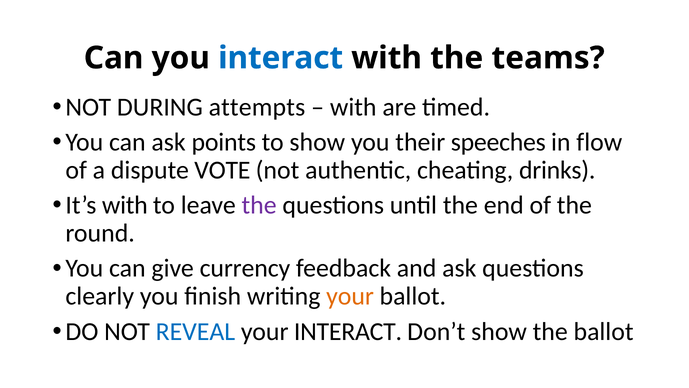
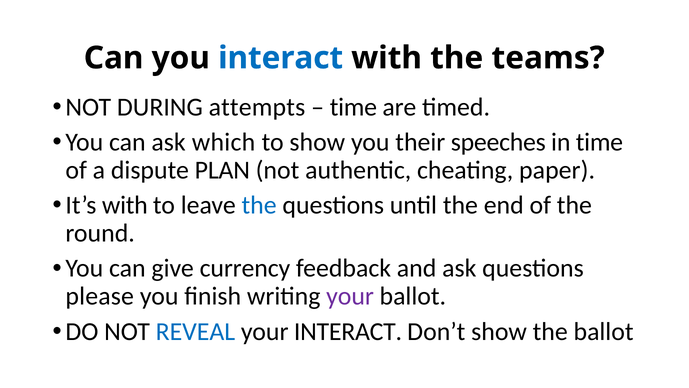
with at (353, 107): with -> time
points: points -> which
in flow: flow -> time
VOTE: VOTE -> PLAN
drinks: drinks -> paper
the at (259, 205) colour: purple -> blue
clearly: clearly -> please
your at (350, 296) colour: orange -> purple
